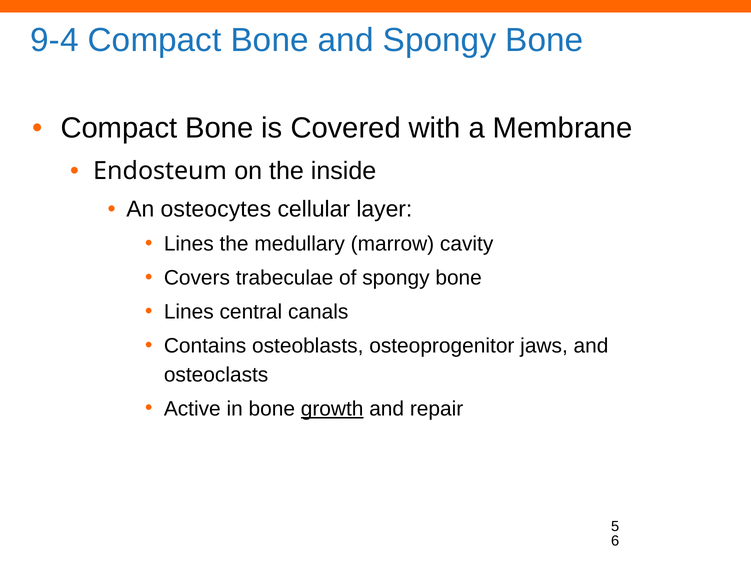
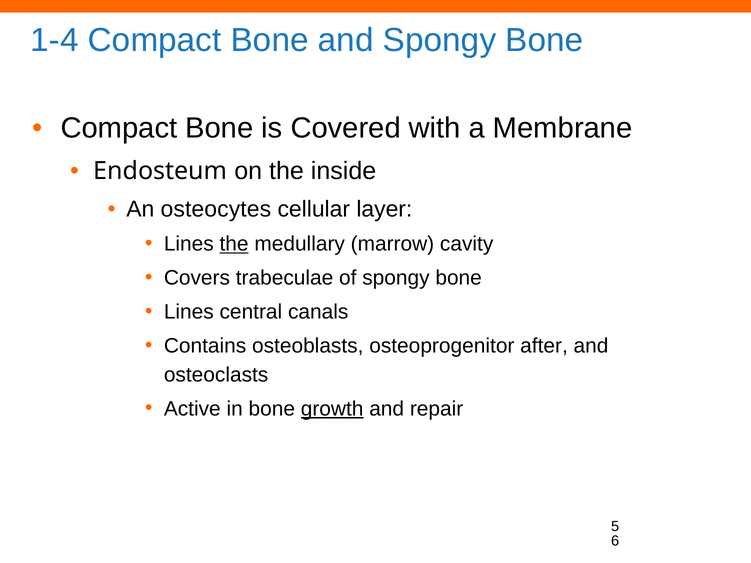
9-4: 9-4 -> 1-4
the at (234, 244) underline: none -> present
jaws: jaws -> after
